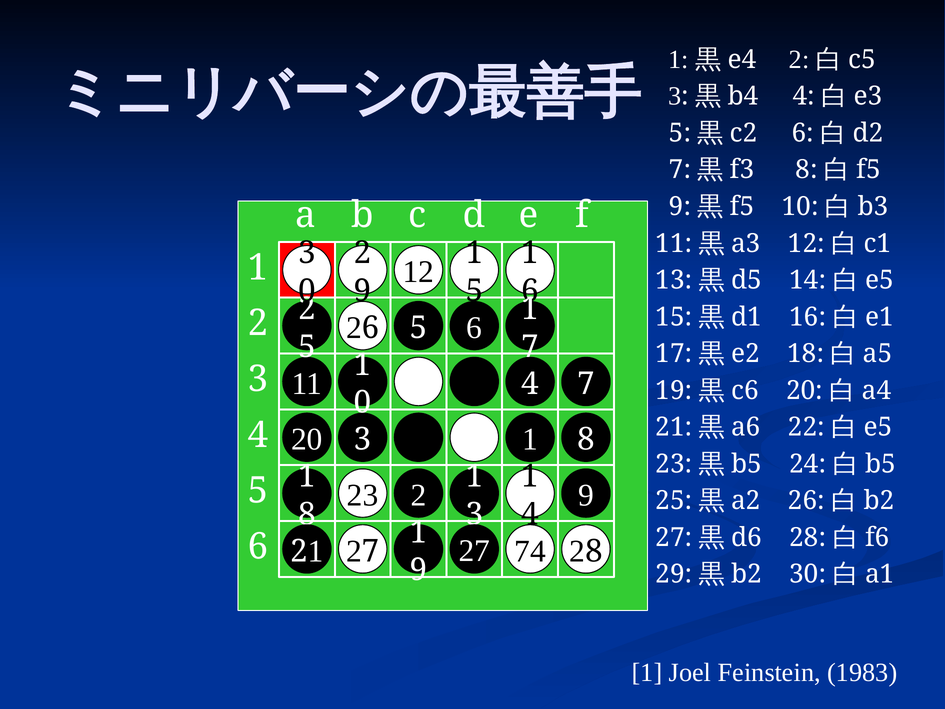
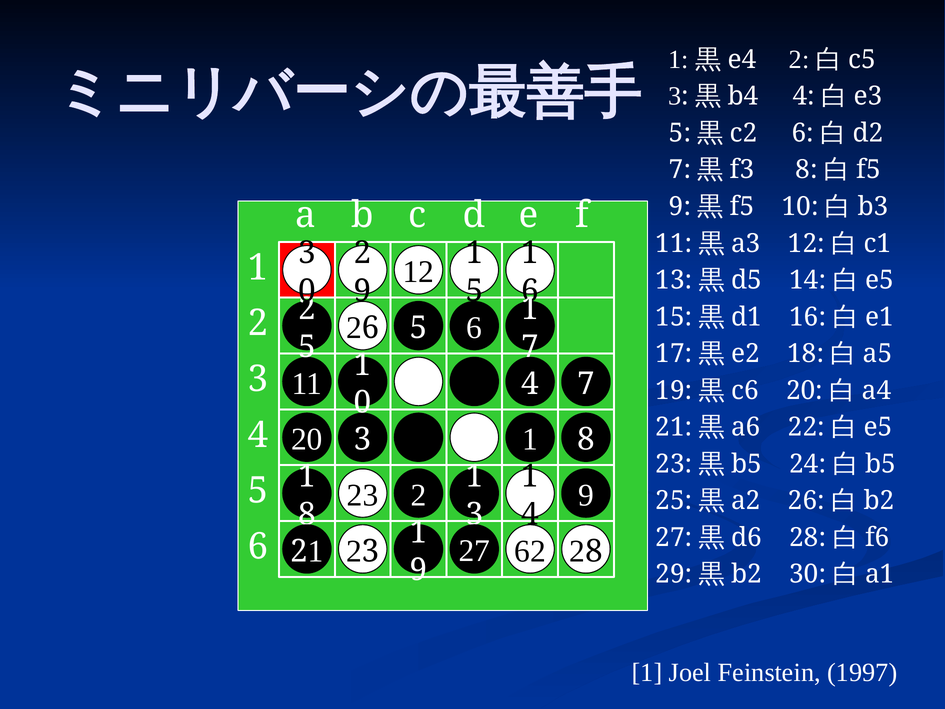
7 at (371, 551): 7 -> 3
74: 74 -> 62
1983: 1983 -> 1997
